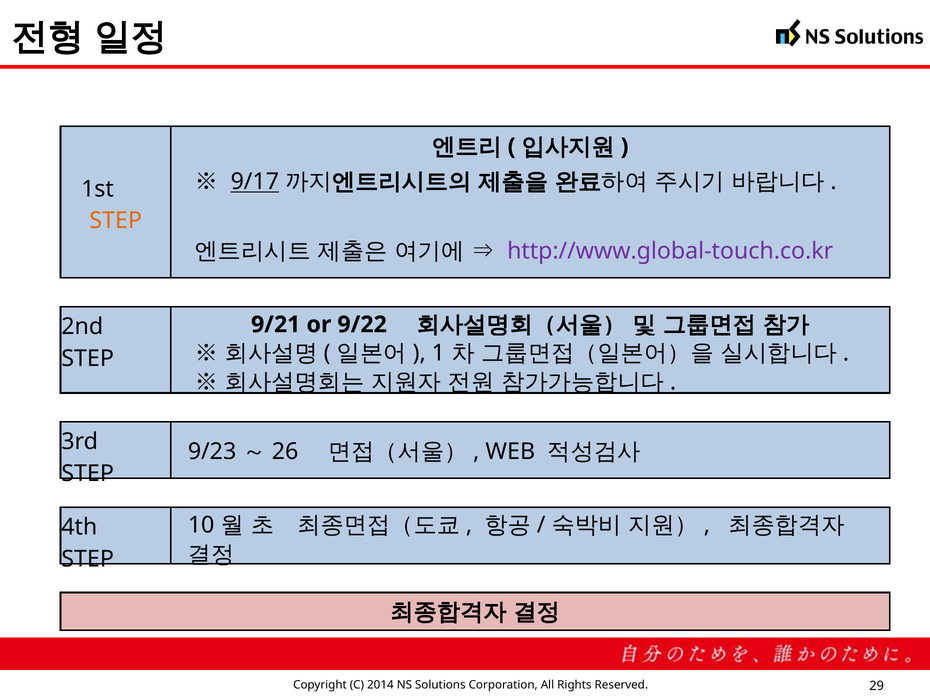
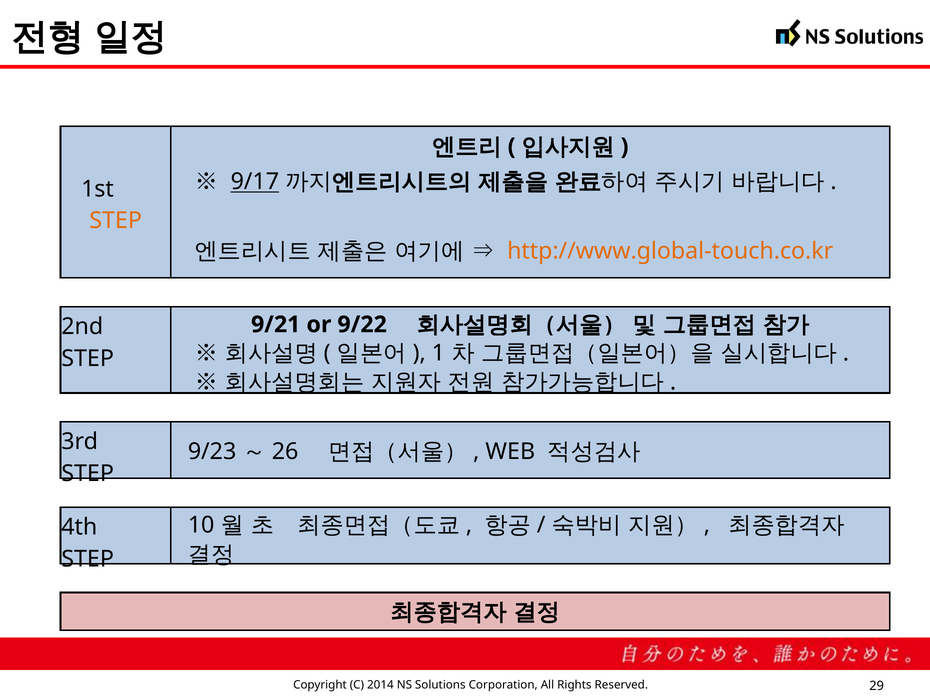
http://www.global-touch.co.kr colour: purple -> orange
